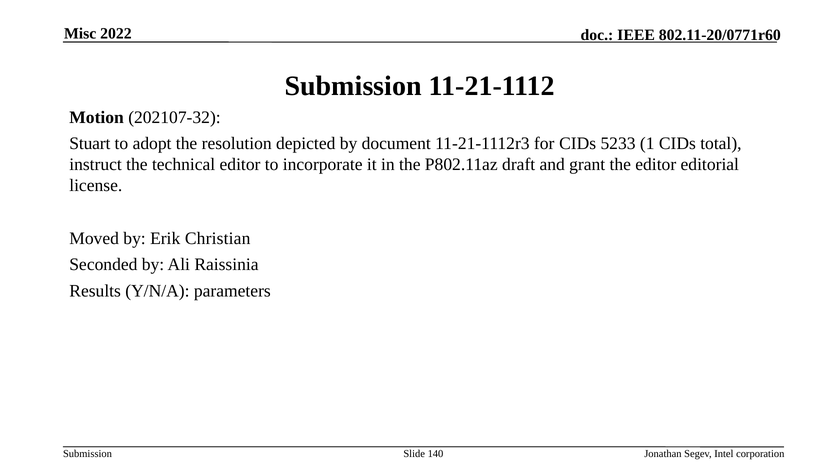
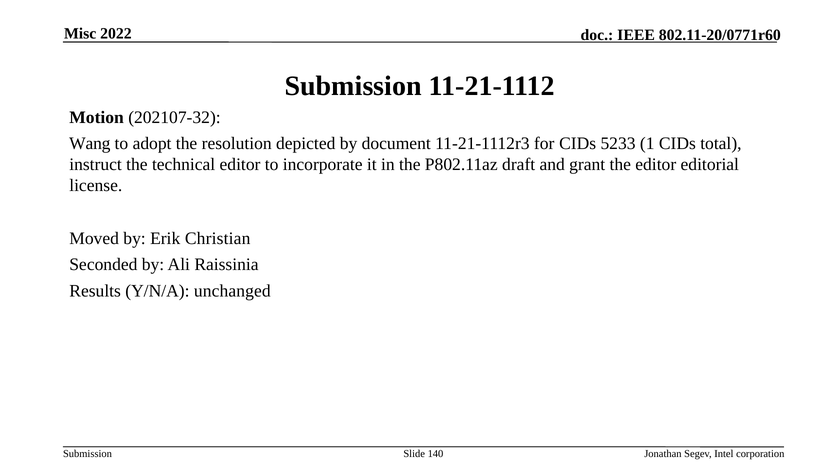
Stuart: Stuart -> Wang
parameters: parameters -> unchanged
